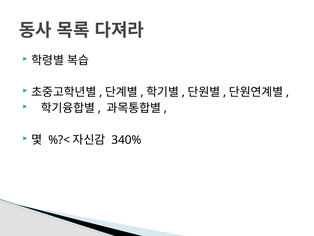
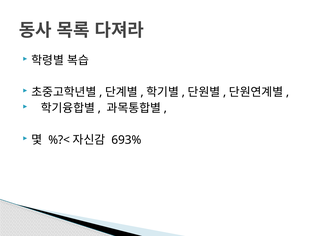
340%: 340% -> 693%
